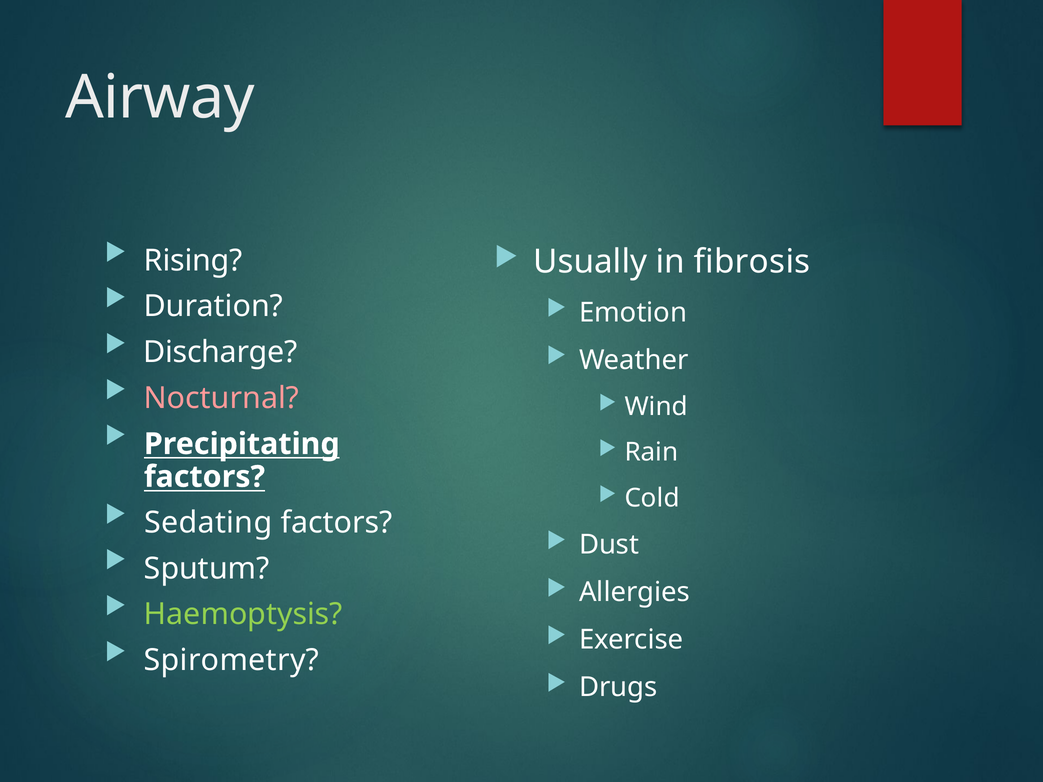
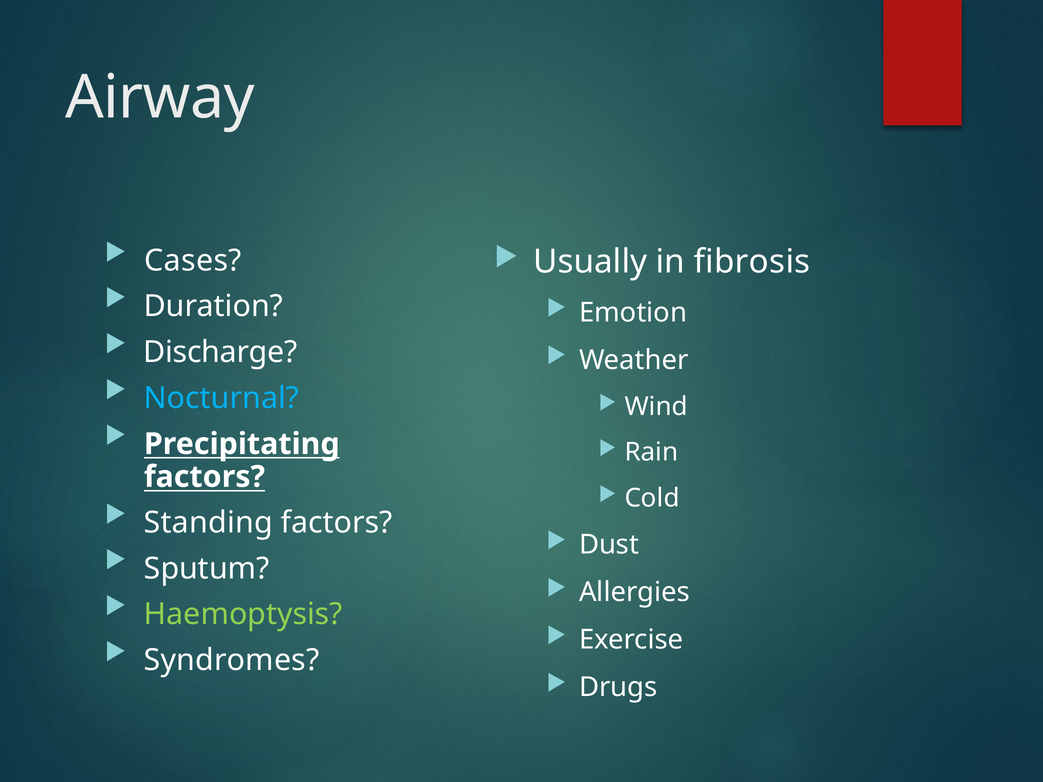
Rising: Rising -> Cases
Nocturnal colour: pink -> light blue
Sedating: Sedating -> Standing
Spirometry: Spirometry -> Syndromes
